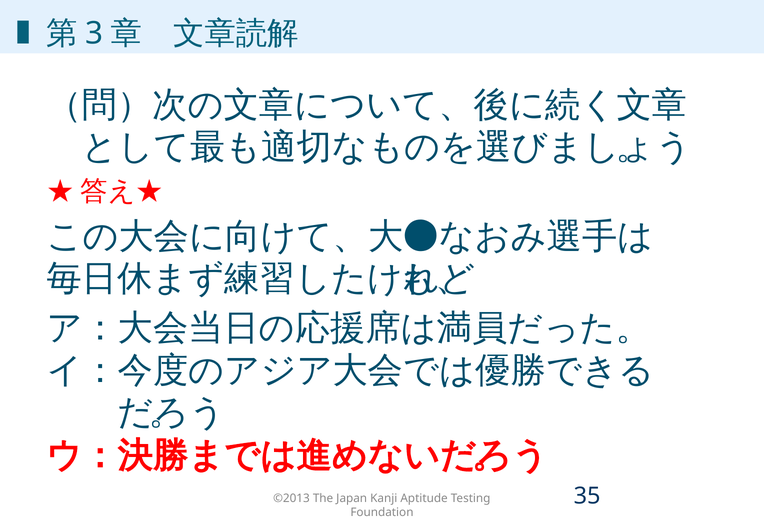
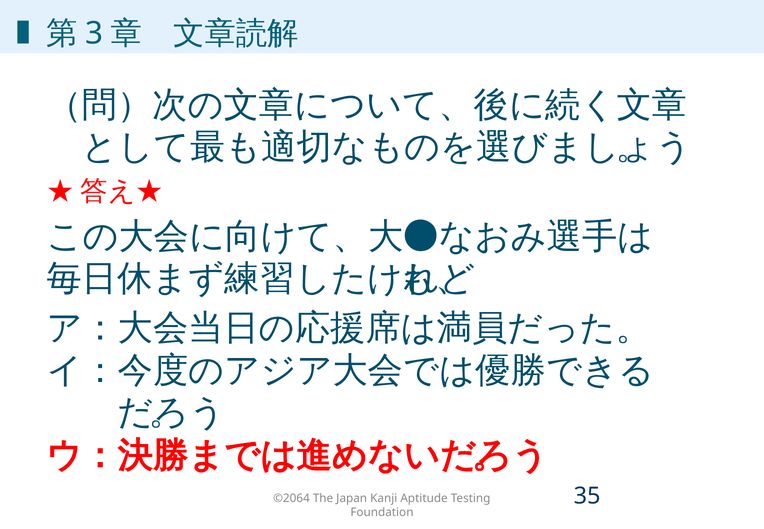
©2013: ©2013 -> ©2064
